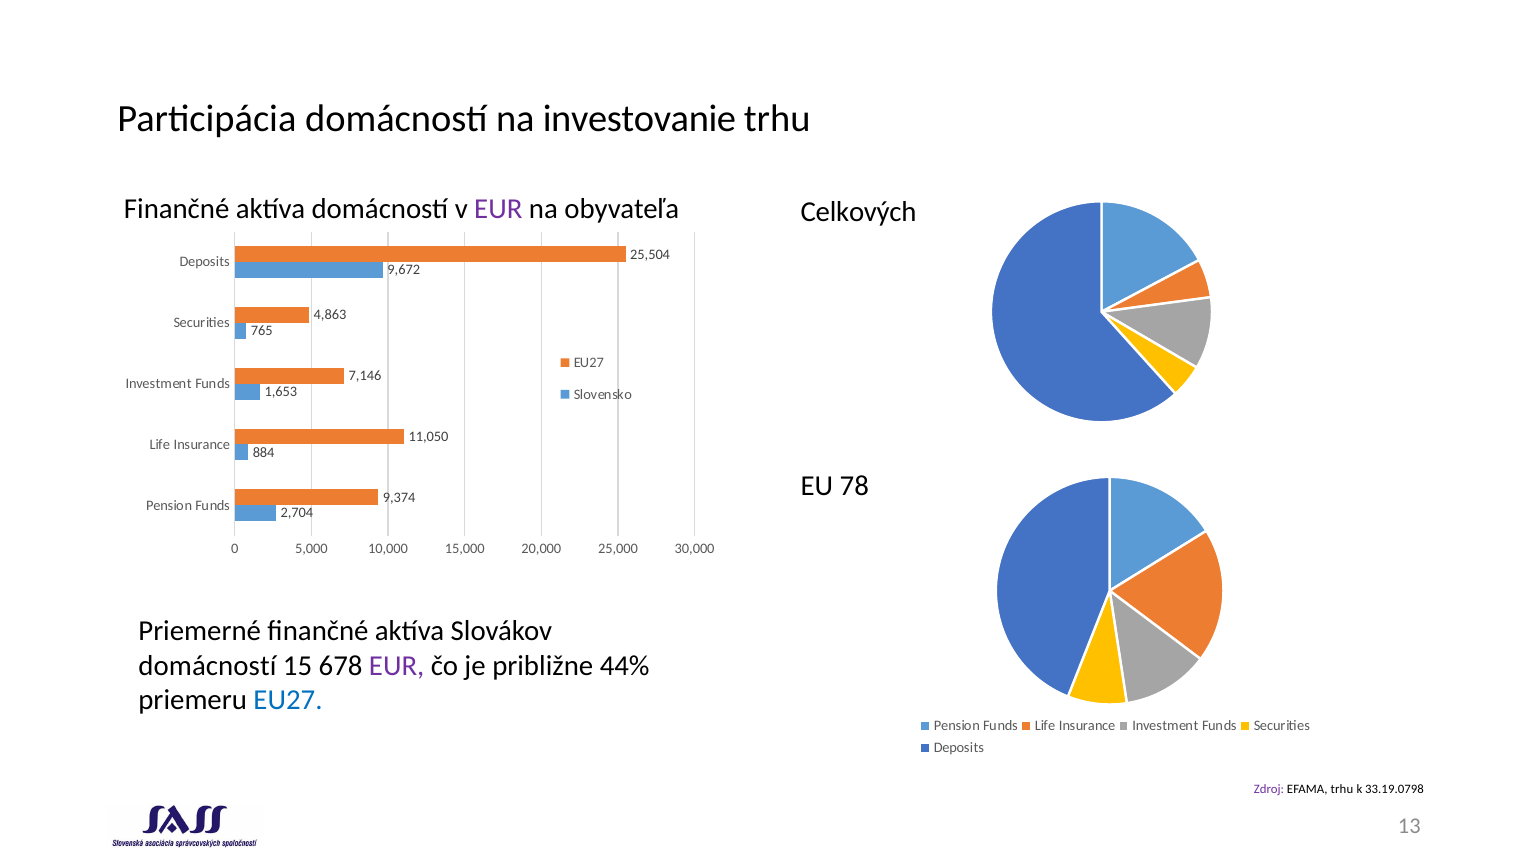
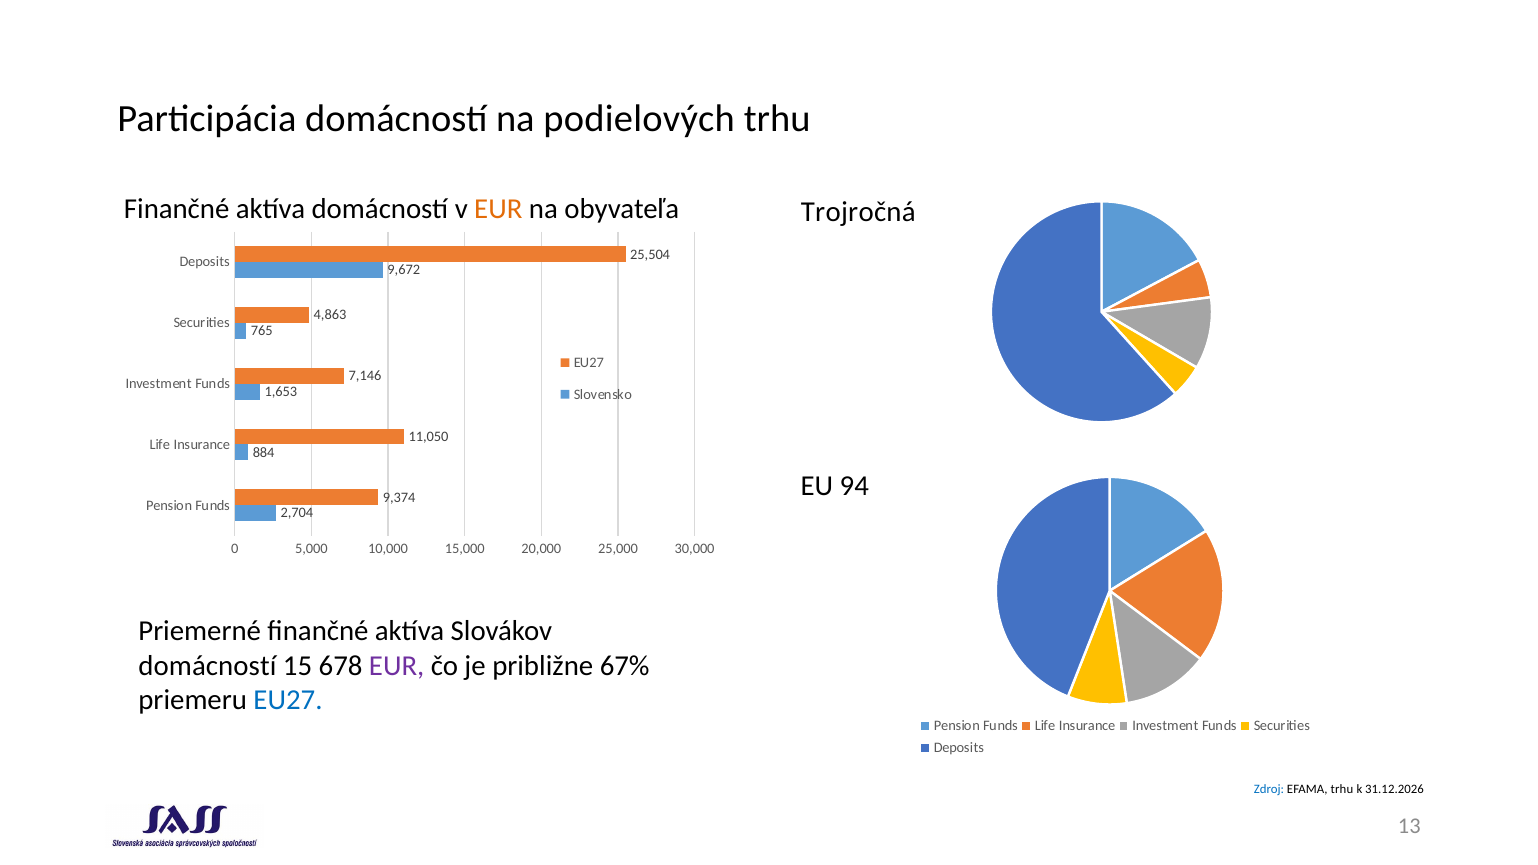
investovanie: investovanie -> podielových
EUR at (498, 209) colour: purple -> orange
Celkových: Celkových -> Trojročná
78: 78 -> 94
44%: 44% -> 67%
Zdroj colour: purple -> blue
33.19.0798: 33.19.0798 -> 31.12.2026
